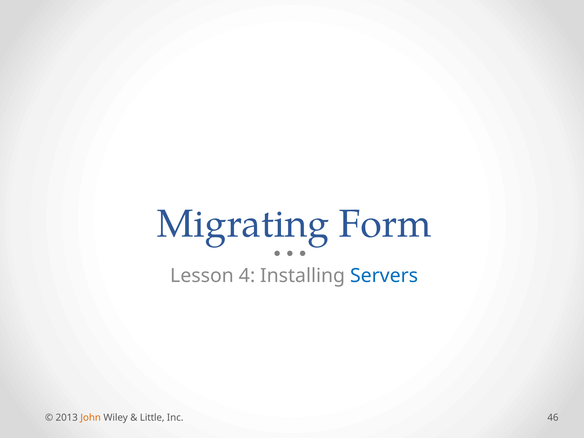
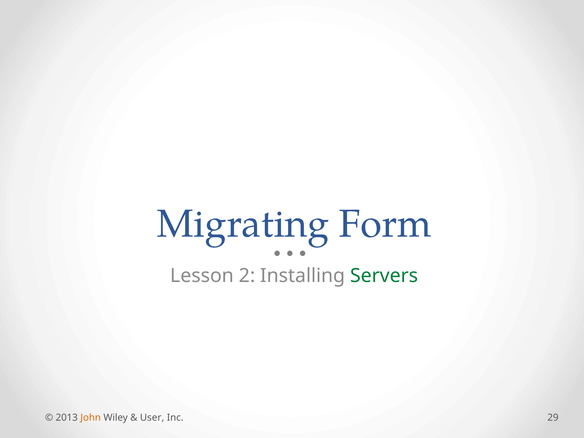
4: 4 -> 2
Servers colour: blue -> green
Little: Little -> User
46: 46 -> 29
